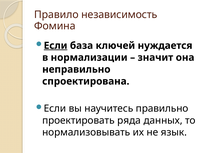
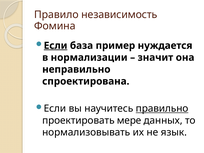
ключей: ключей -> пример
правильно underline: none -> present
ряда: ряда -> мере
